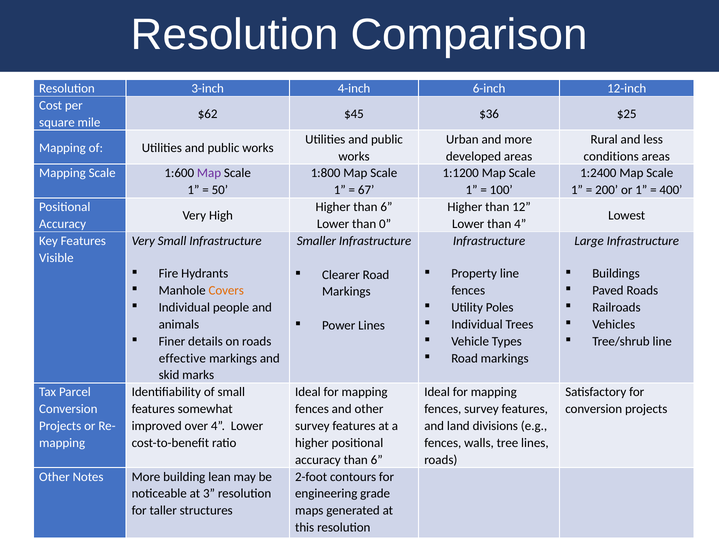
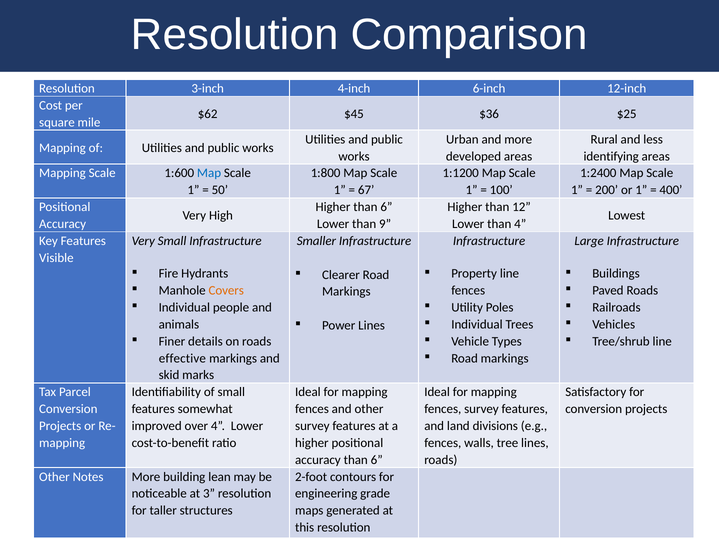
conditions: conditions -> identifying
Map at (209, 173) colour: purple -> blue
0: 0 -> 9
